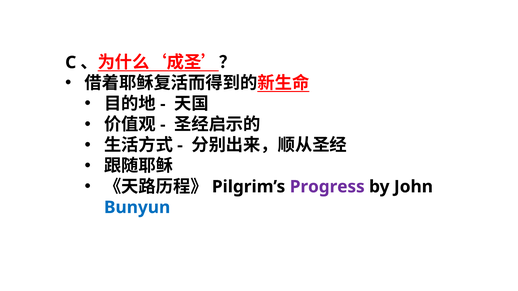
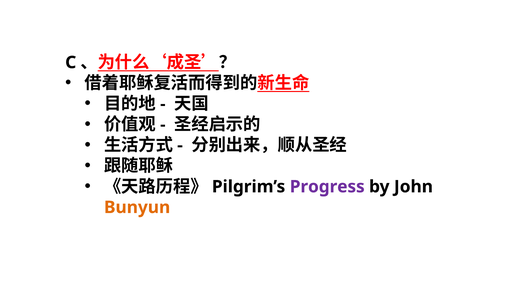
Bunyun colour: blue -> orange
